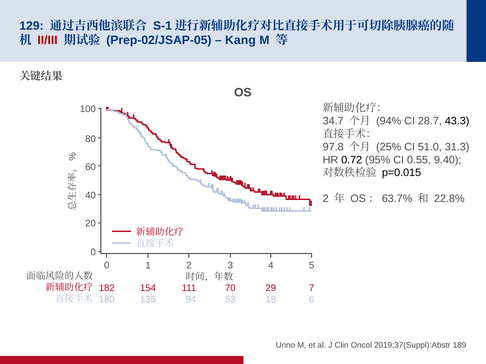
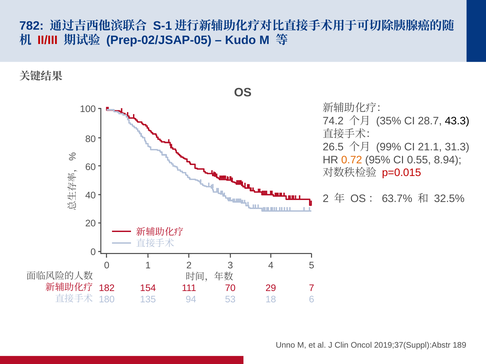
129: 129 -> 782
Kang: Kang -> Kudo
34.7: 34.7 -> 74.2
94%: 94% -> 35%
97.8: 97.8 -> 26.5
25%: 25% -> 99%
51.0: 51.0 -> 21.1
0.72 colour: black -> orange
9.40: 9.40 -> 8.94
p=0.015 colour: black -> red
22.8%: 22.8% -> 32.5%
